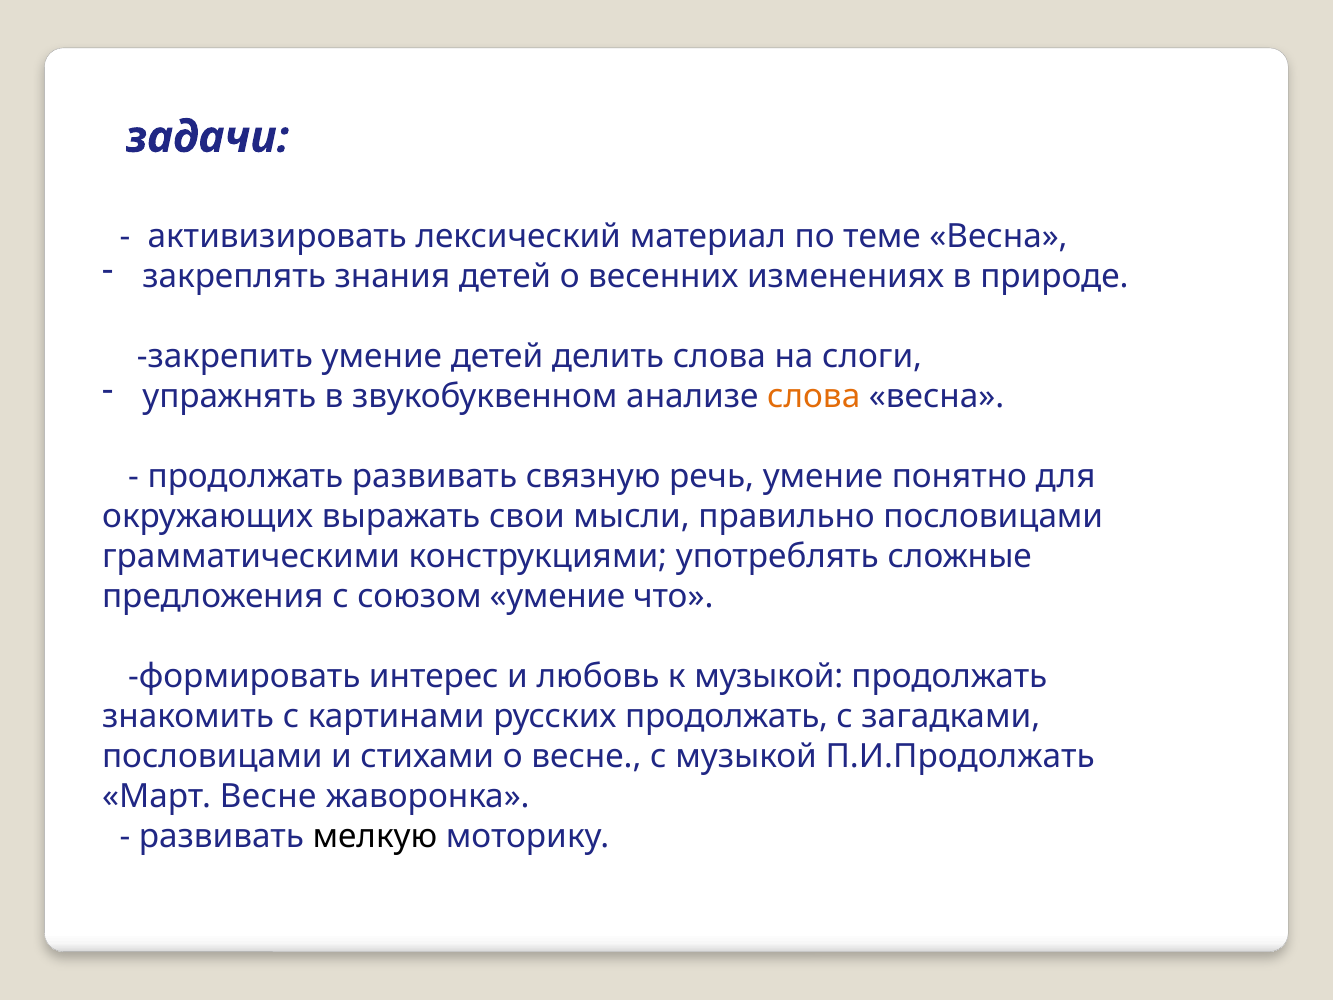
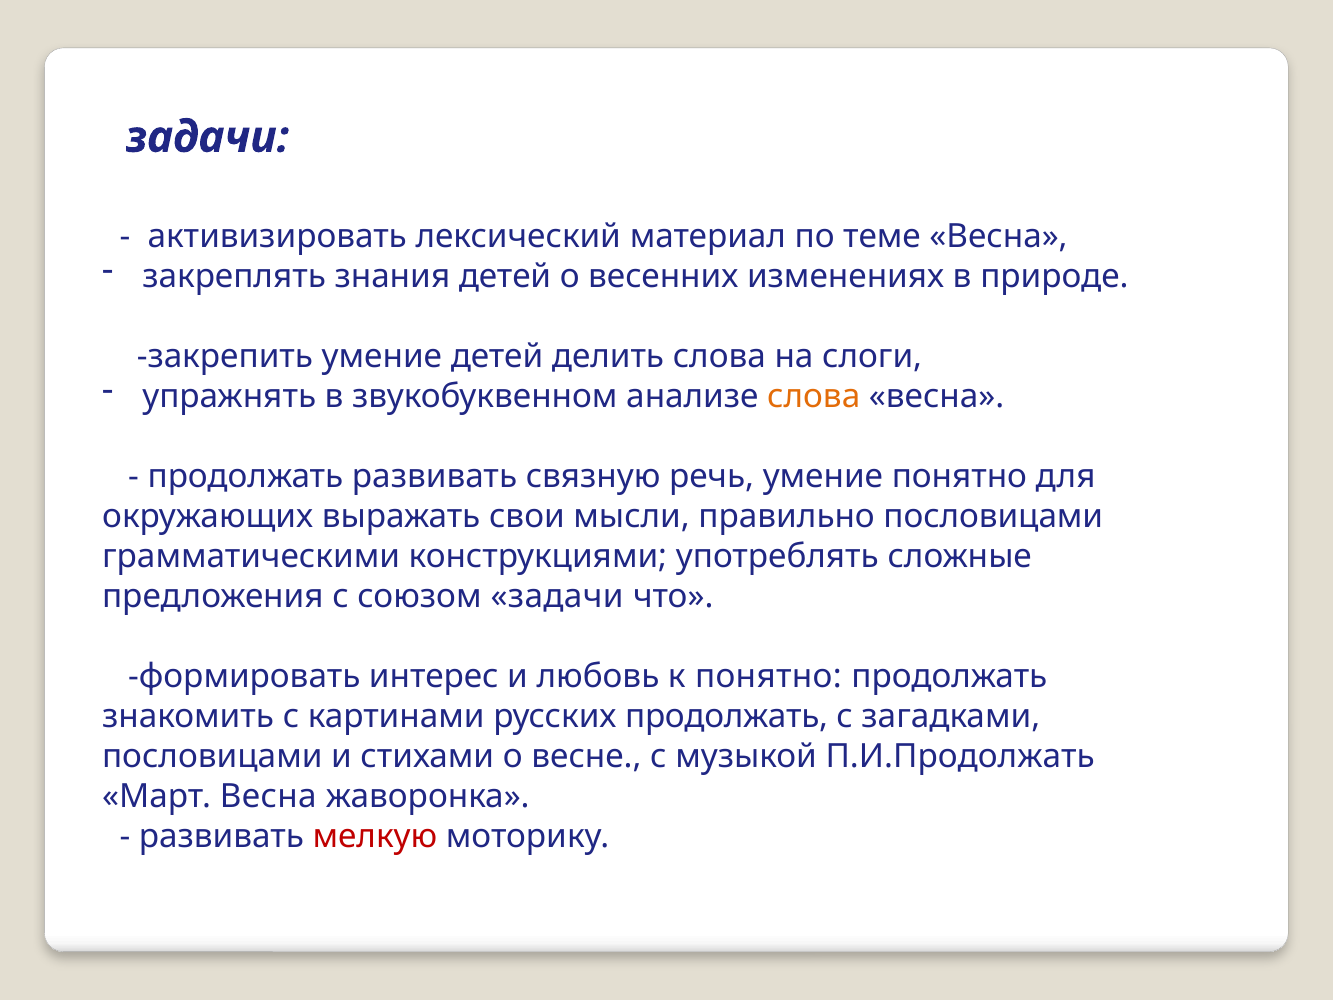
союзом умение: умение -> задачи
к музыкой: музыкой -> понятно
Март Весне: Весне -> Весна
мелкую colour: black -> red
